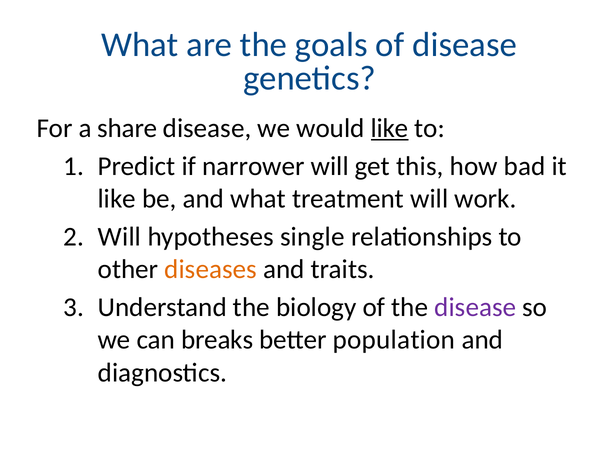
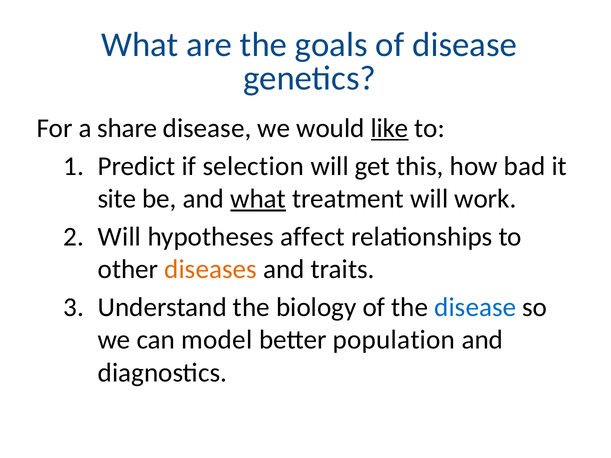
narrower: narrower -> selection
like at (117, 199): like -> site
what at (258, 199) underline: none -> present
single: single -> affect
disease at (475, 308) colour: purple -> blue
breaks: breaks -> model
